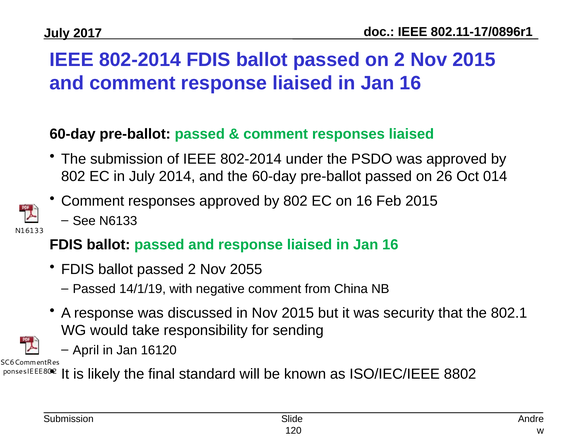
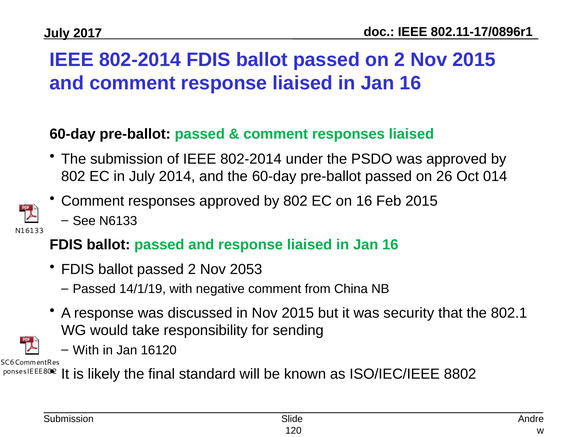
2055: 2055 -> 2053
April at (86, 350): April -> With
